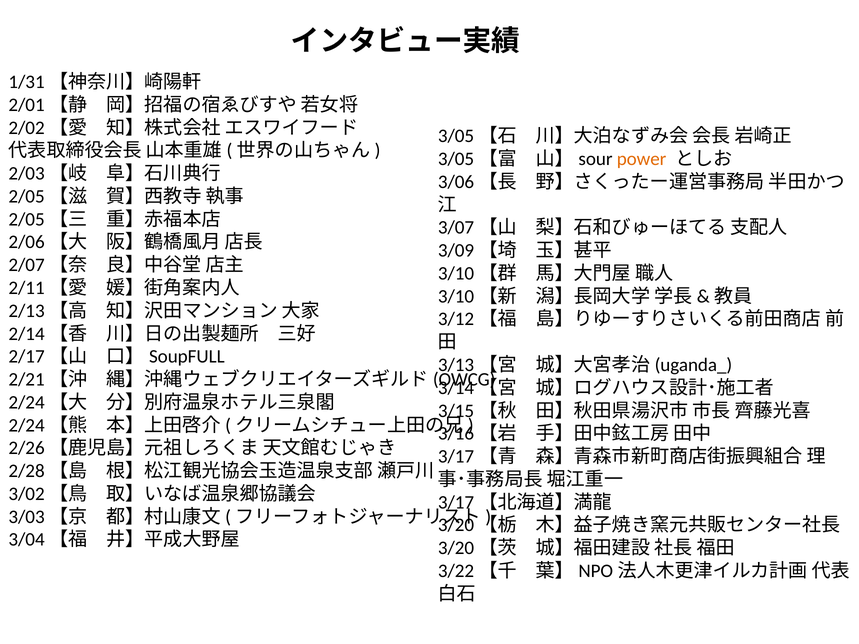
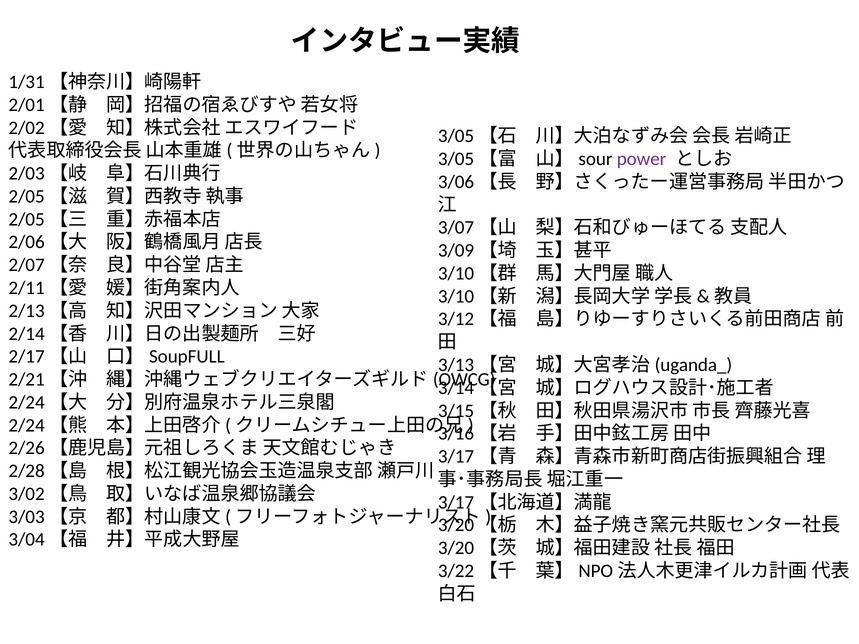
power colour: orange -> purple
